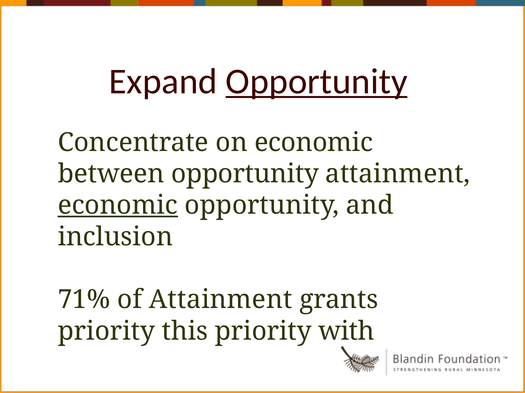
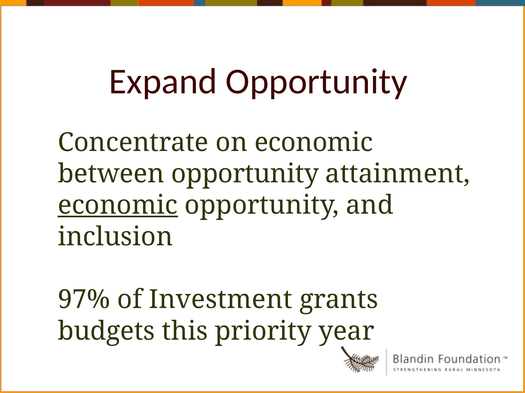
Opportunity at (317, 81) underline: present -> none
71%: 71% -> 97%
of Attainment: Attainment -> Investment
priority at (106, 332): priority -> budgets
with: with -> year
